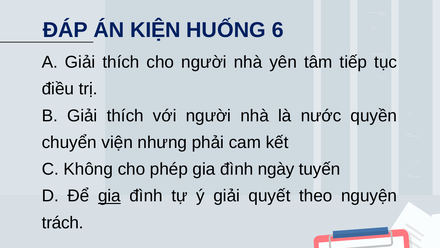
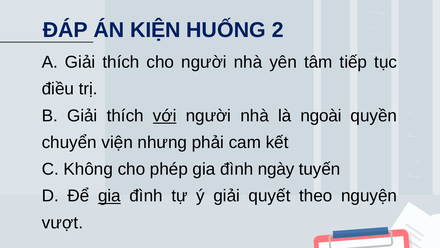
6: 6 -> 2
với underline: none -> present
nước: nước -> ngoài
trách: trách -> vượt
